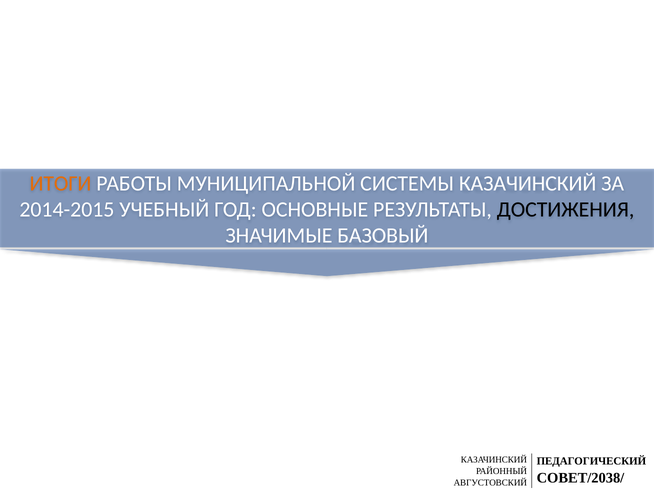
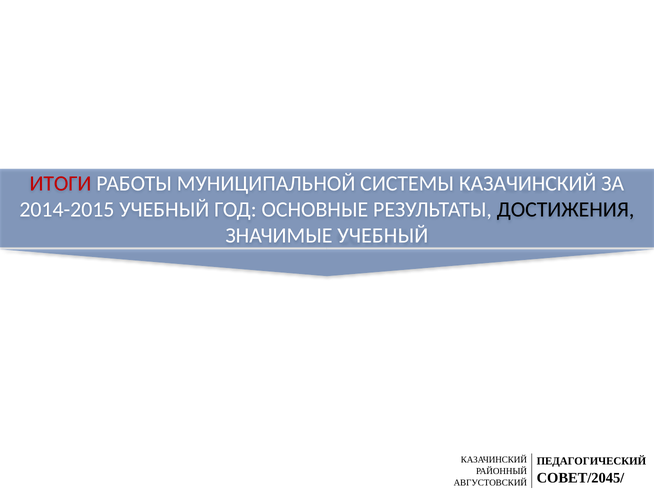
ИТОГИ colour: orange -> red
ЗНАЧИМЫЕ БАЗОВЫЙ: БАЗОВЫЙ -> УЧЕБНЫЙ
СОВЕТ/2038/: СОВЕТ/2038/ -> СОВЕТ/2045/
